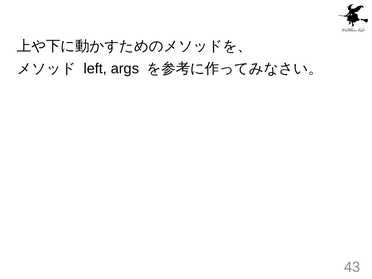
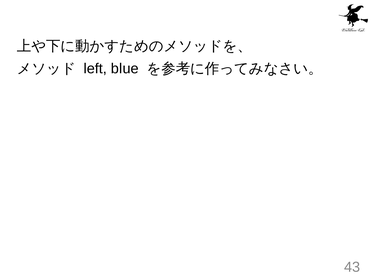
args: args -> blue
